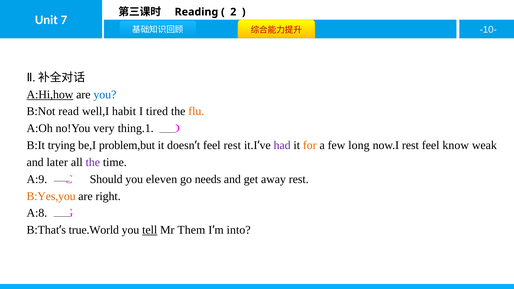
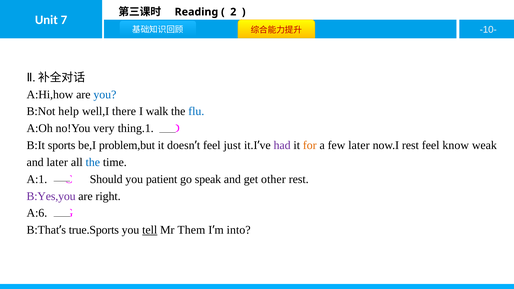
A:Hi,how underline: present -> none
read: read -> help
habit: habit -> there
tired: tired -> walk
flu colour: orange -> blue
trying: trying -> sports
feel rest: rest -> just
few long: long -> later
the at (93, 162) colour: purple -> blue
A:9: A:9 -> A:1
eleven: eleven -> patient
needs: needs -> speak
away: away -> other
B:Yes,you colour: orange -> purple
A:8: A:8 -> A:6
true.World: true.World -> true.Sports
